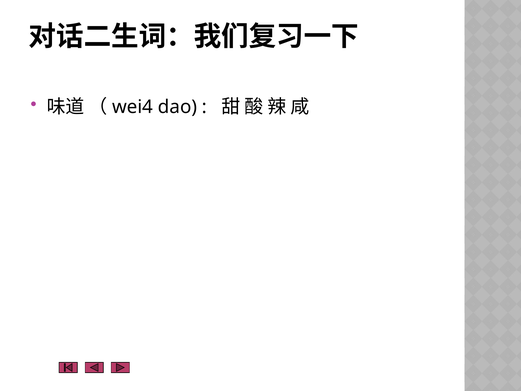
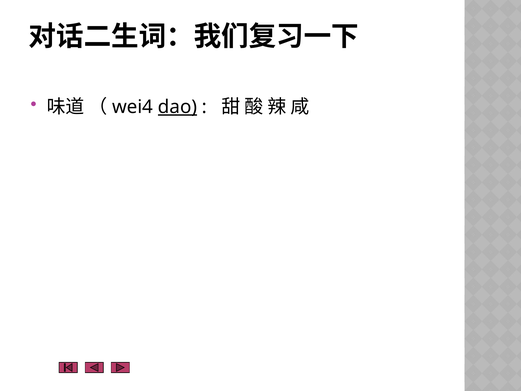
dao underline: none -> present
